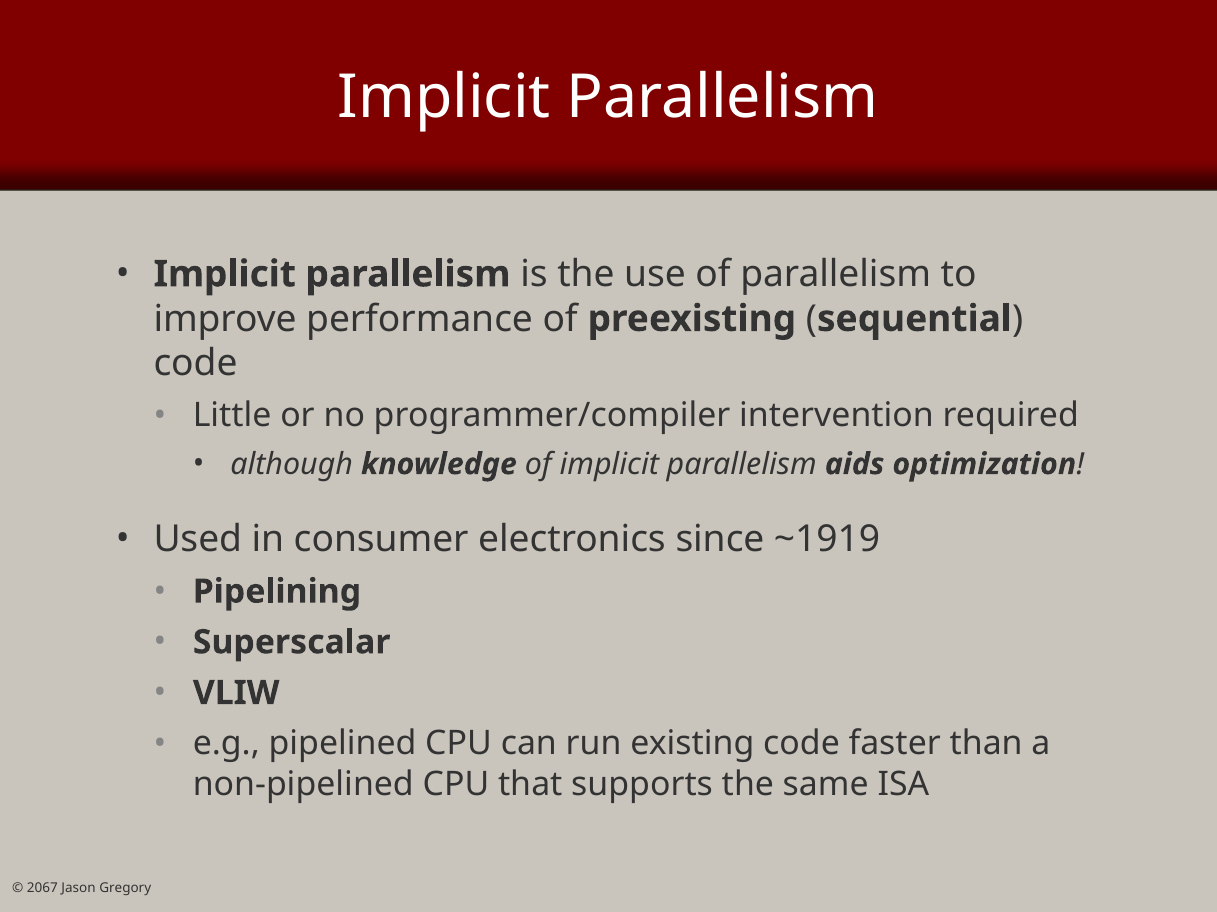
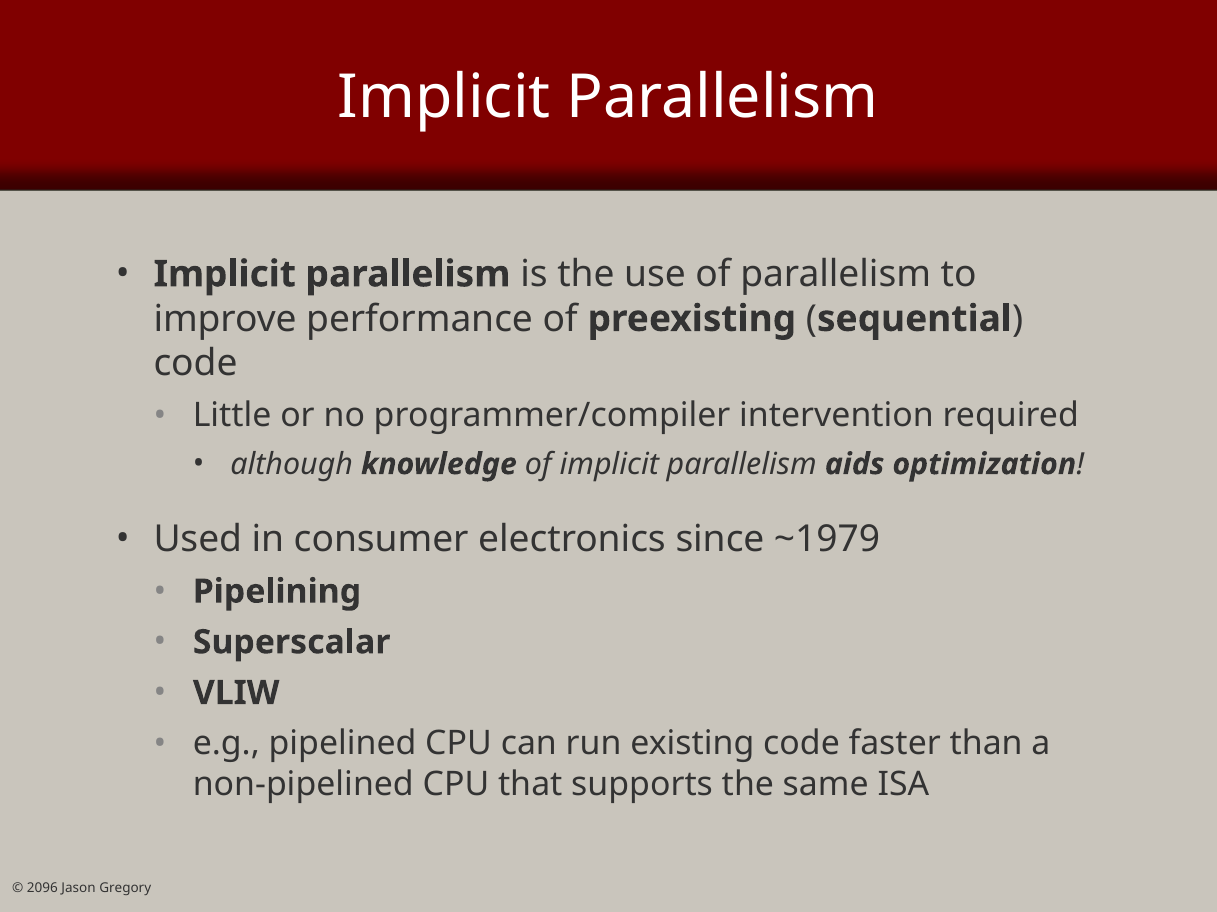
~1919: ~1919 -> ~1979
2067: 2067 -> 2096
